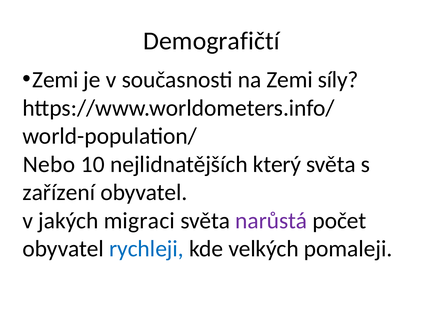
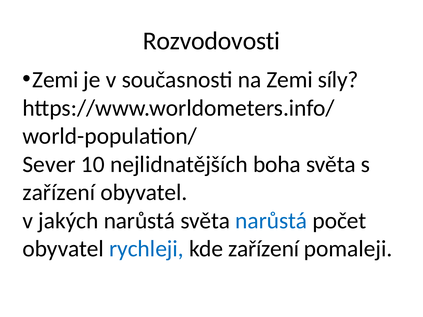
Demografičtí: Demografičtí -> Rozvodovosti
Nebo: Nebo -> Sever
který: který -> boha
jakých migraci: migraci -> narůstá
narůstá at (271, 221) colour: purple -> blue
kde velkých: velkých -> zařízení
